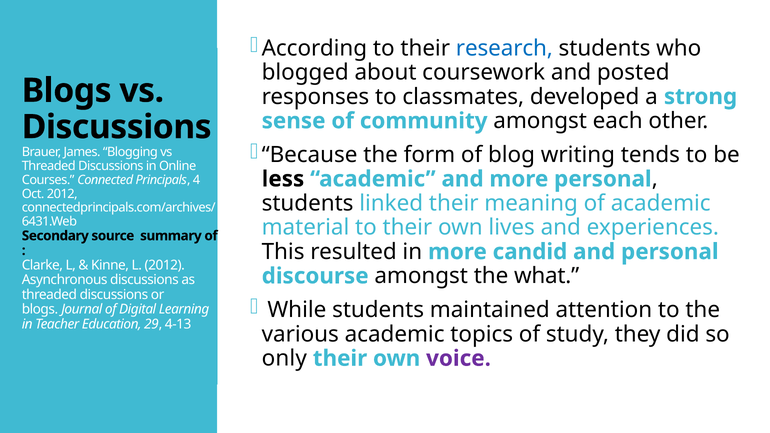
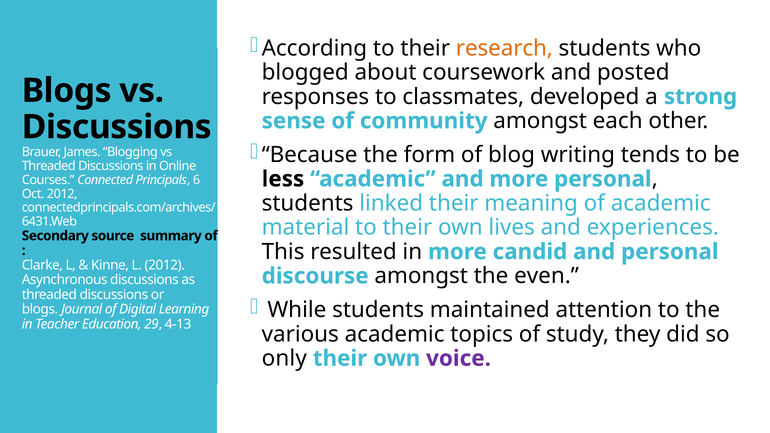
research colour: blue -> orange
4: 4 -> 6
what: what -> even
